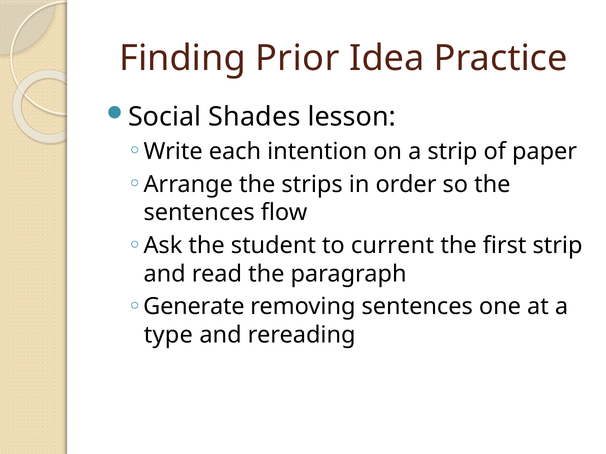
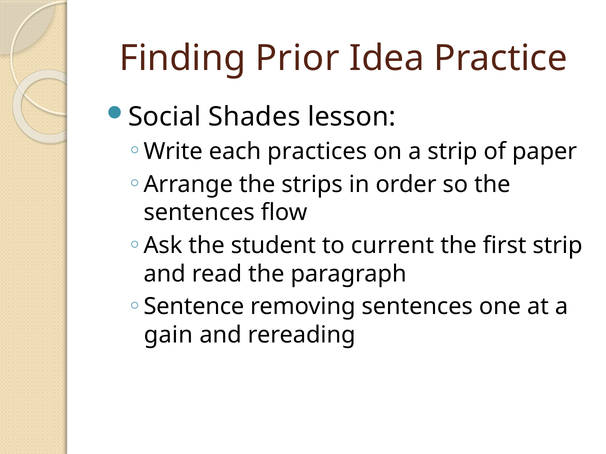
intention: intention -> practices
Generate: Generate -> Sentence
type: type -> gain
